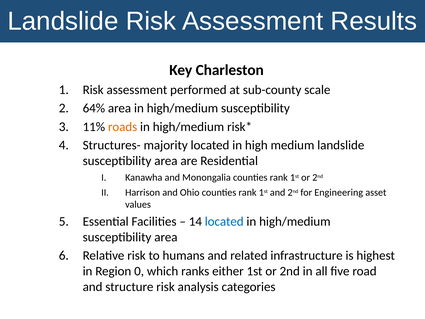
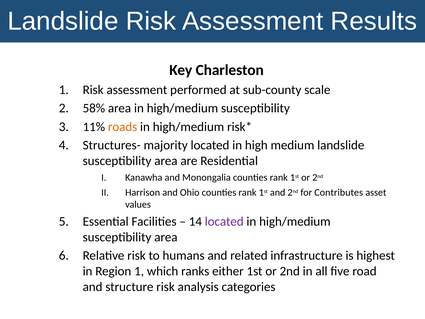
64%: 64% -> 58%
Engineering: Engineering -> Contributes
located at (224, 221) colour: blue -> purple
Region 0: 0 -> 1
